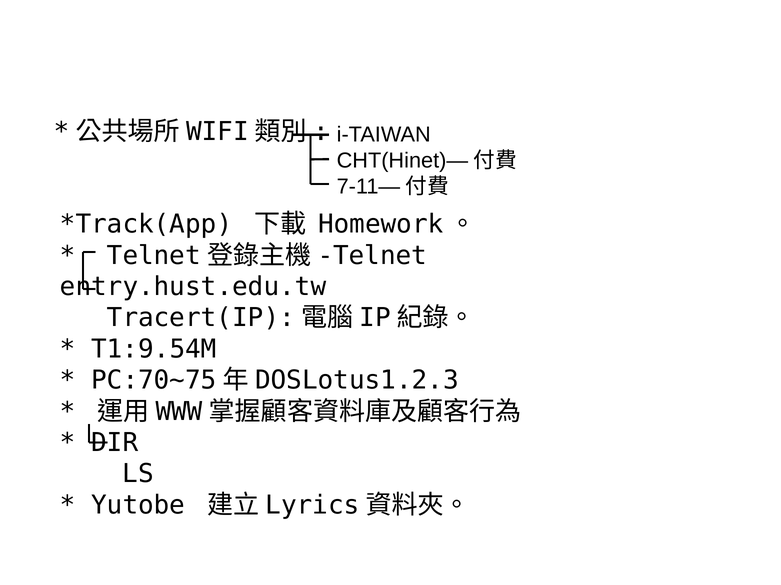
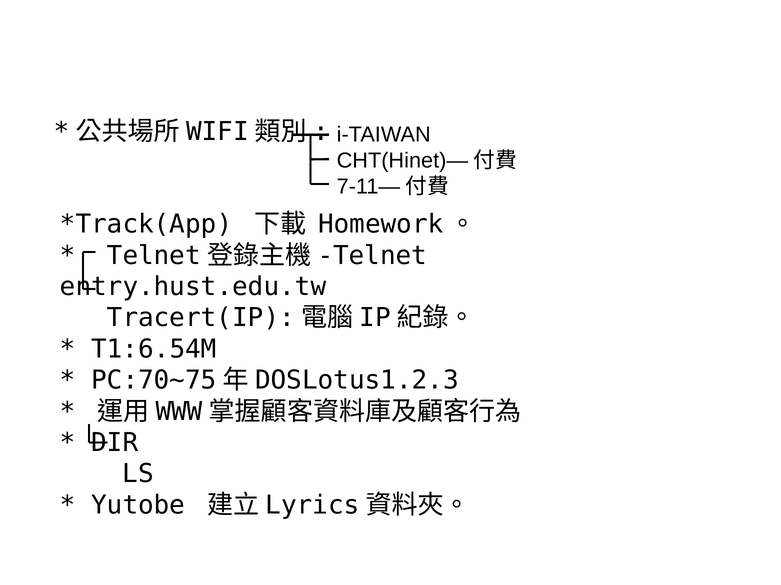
T1:9.54M: T1:9.54M -> T1:6.54M
